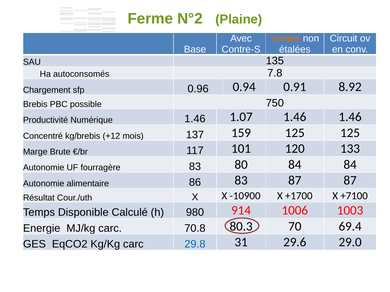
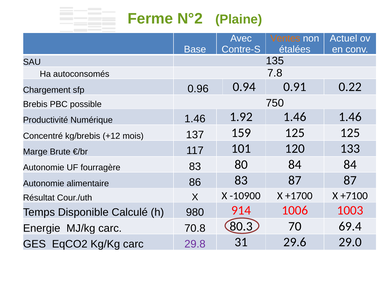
Circuit: Circuit -> Actuel
8.92: 8.92 -> 0.22
1.07: 1.07 -> 1.92
29.8 colour: blue -> purple
